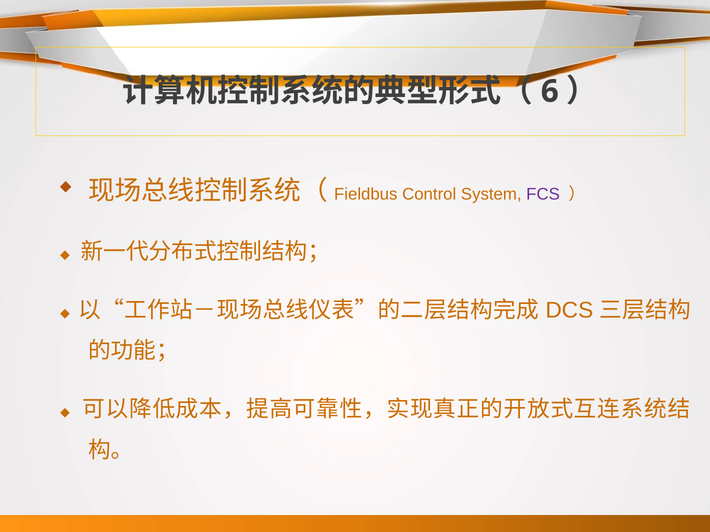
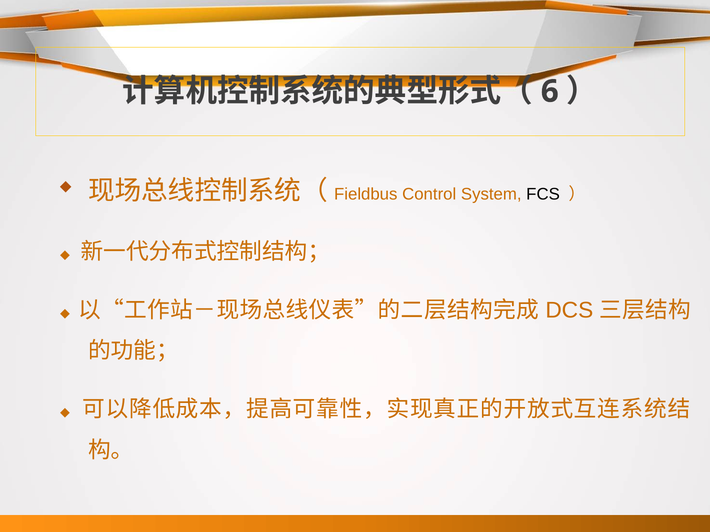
FCS colour: purple -> black
